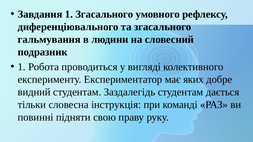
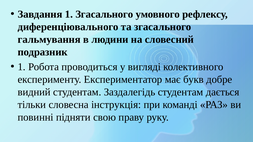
яких: яких -> букв
